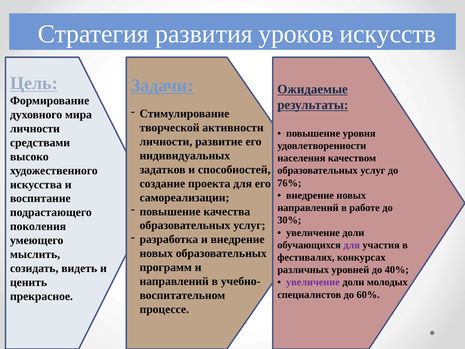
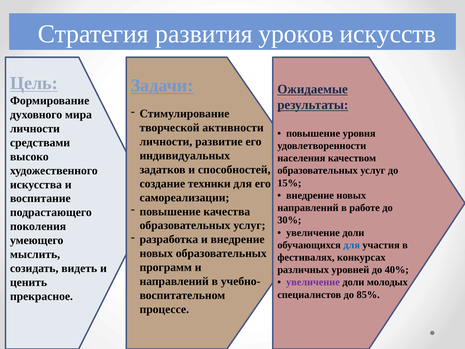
проекта: проекта -> техники
76%: 76% -> 15%
для at (352, 245) colour: purple -> blue
60%: 60% -> 85%
